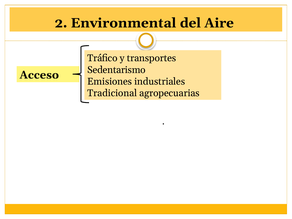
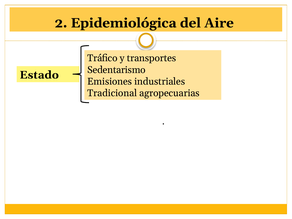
Environmental: Environmental -> Epidemiológica
Acceso: Acceso -> Estado
